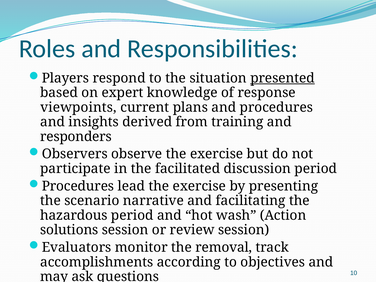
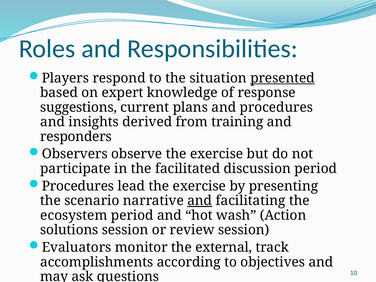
viewpoints: viewpoints -> suggestions
and at (200, 201) underline: none -> present
hazardous: hazardous -> ecosystem
removal: removal -> external
